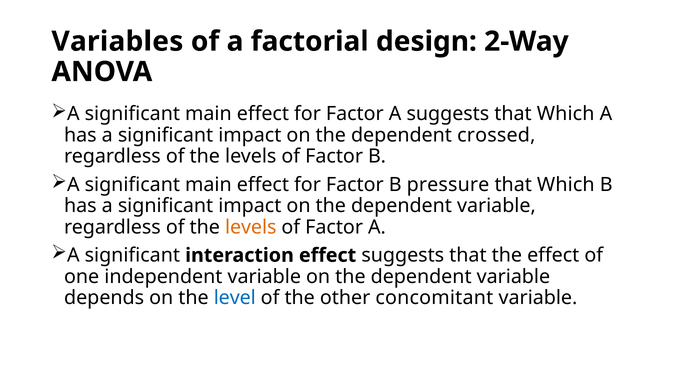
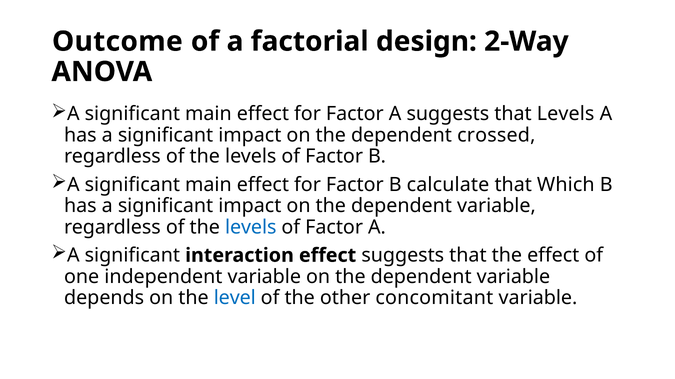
Variables: Variables -> Outcome
suggests that Which: Which -> Levels
pressure: pressure -> calculate
levels at (251, 227) colour: orange -> blue
